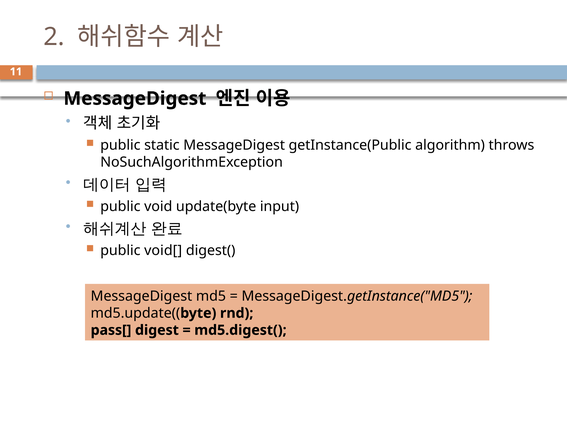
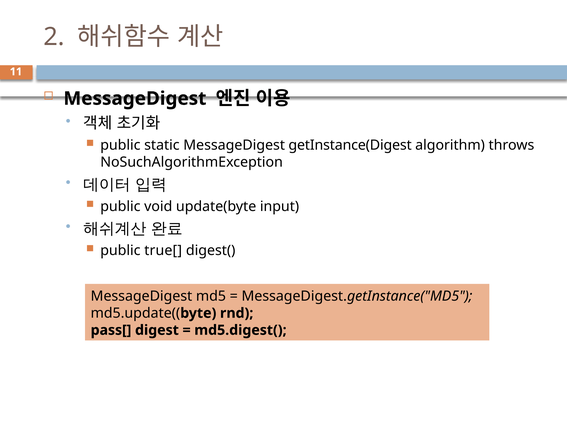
getInstance(Public: getInstance(Public -> getInstance(Digest
void[: void[ -> true[
